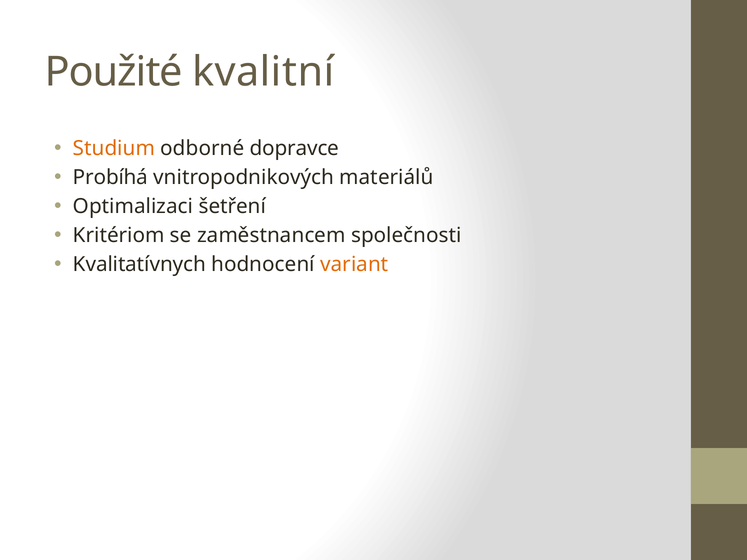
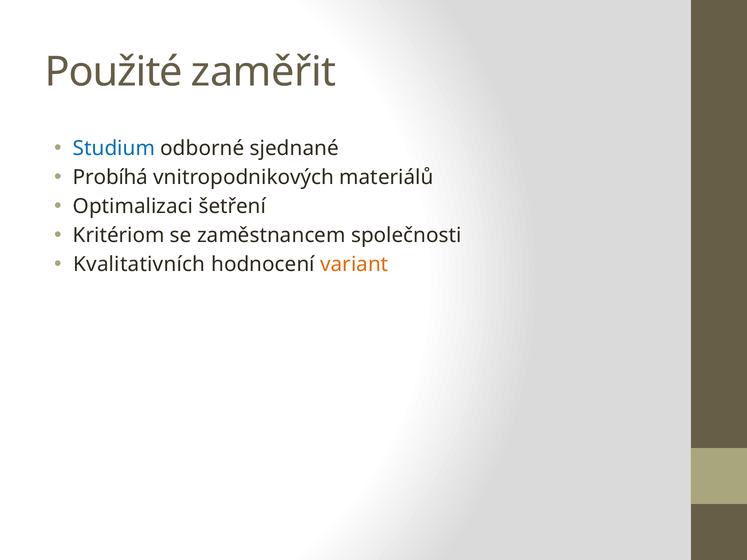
kvalitní: kvalitní -> zaměřit
Studium colour: orange -> blue
dopravce: dopravce -> sjednané
Kvalitatívnych: Kvalitatívnych -> Kvalitativních
